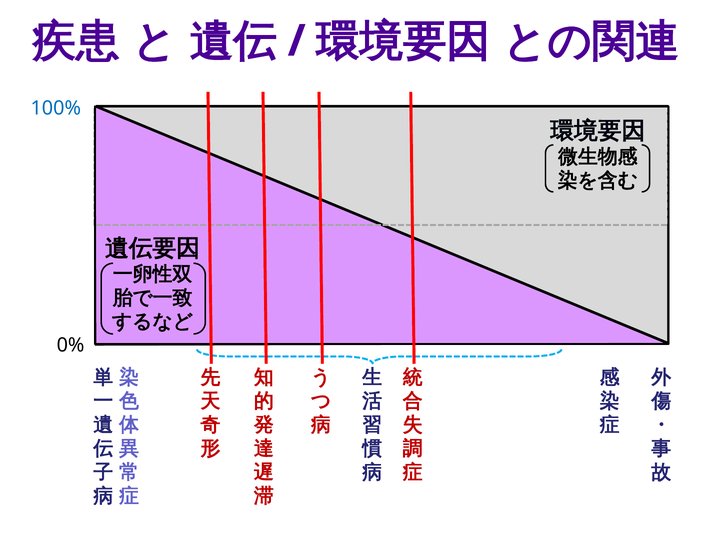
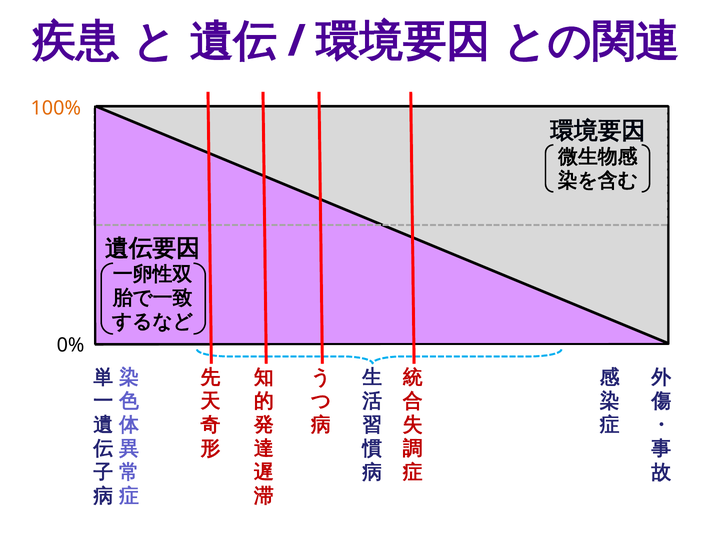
100% colour: blue -> orange
